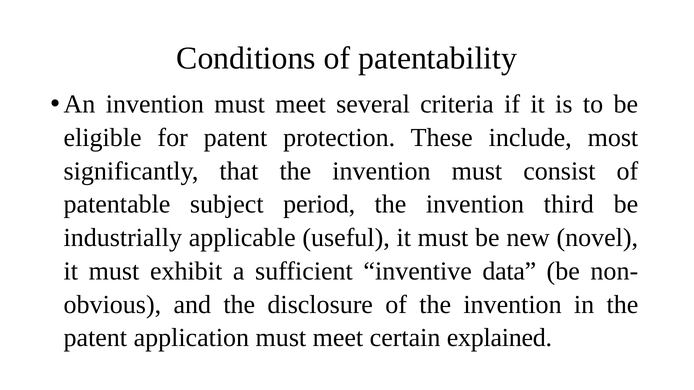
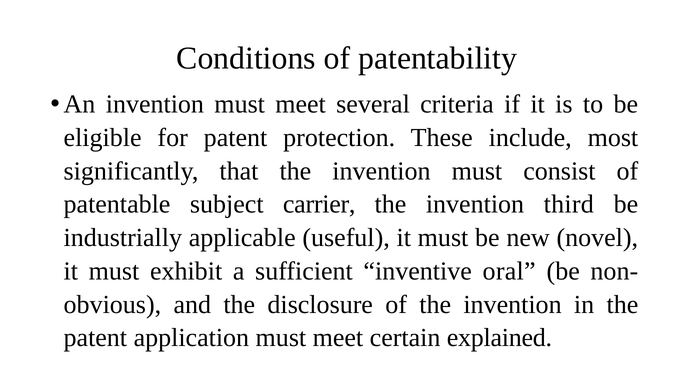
period: period -> carrier
data: data -> oral
